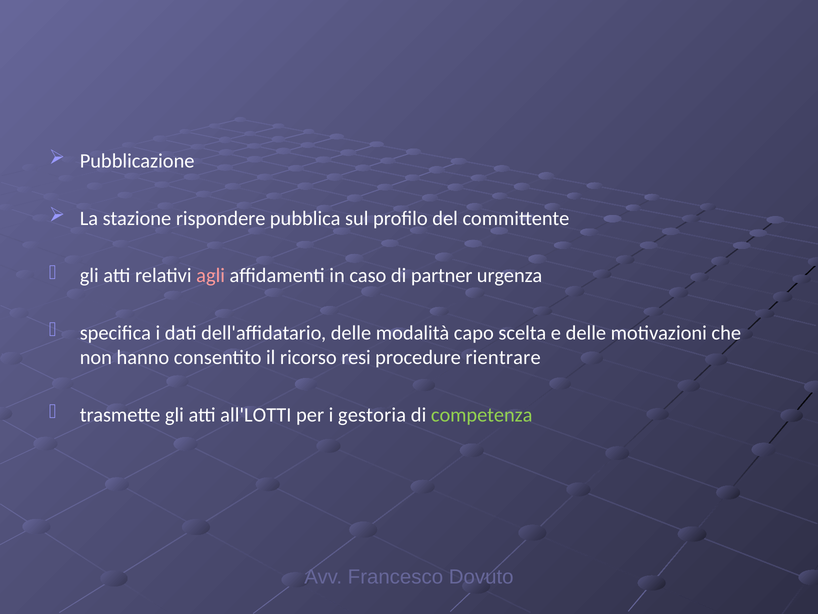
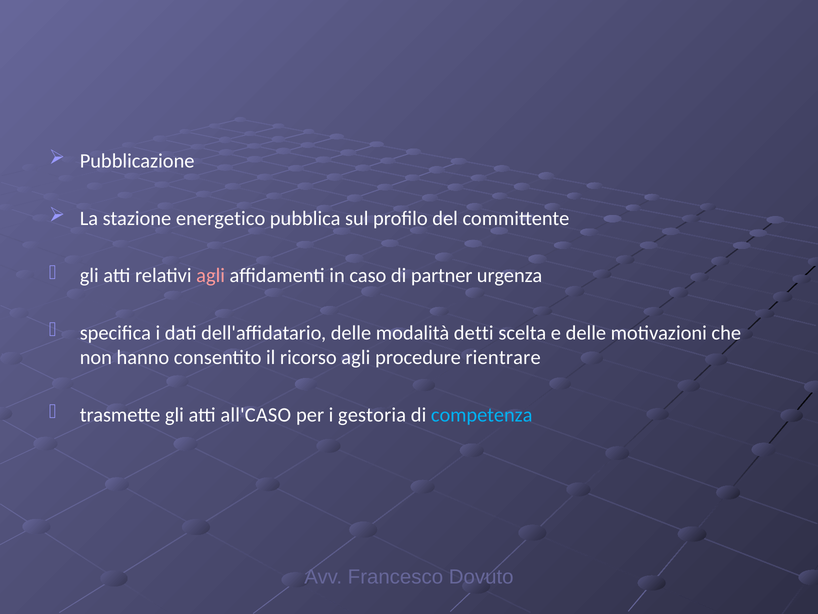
rispondere: rispondere -> energetico
capo: capo -> detti
ricorso resi: resi -> agli
all'LOTTI: all'LOTTI -> all'CASO
competenza colour: light green -> light blue
